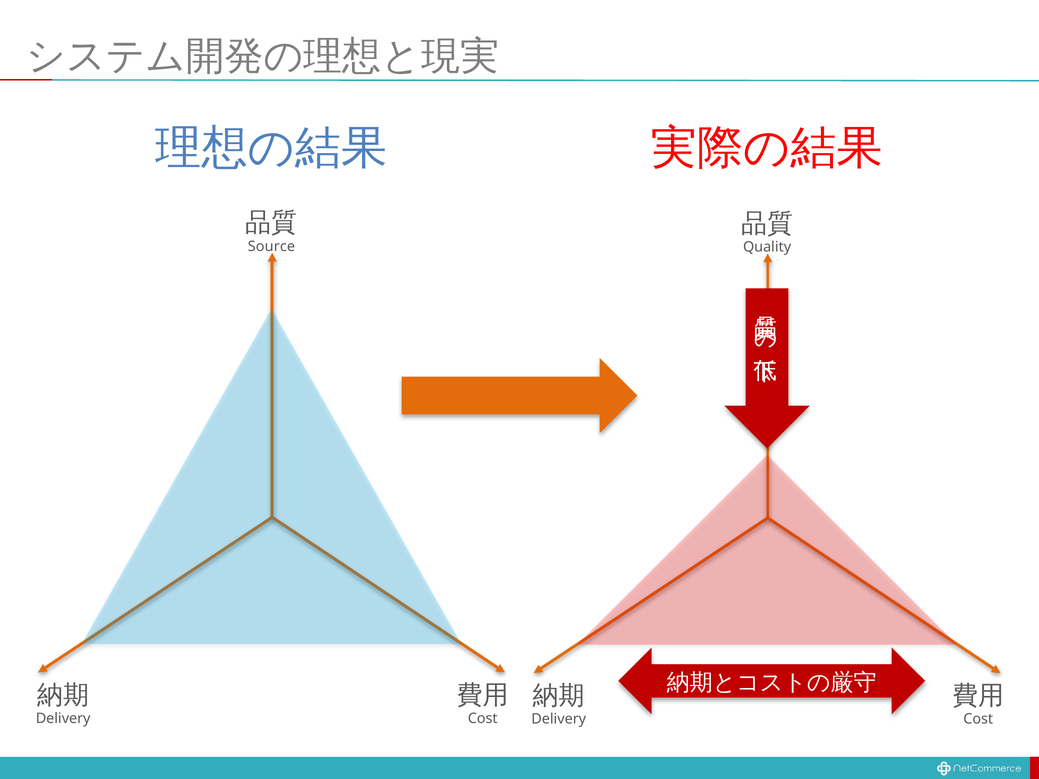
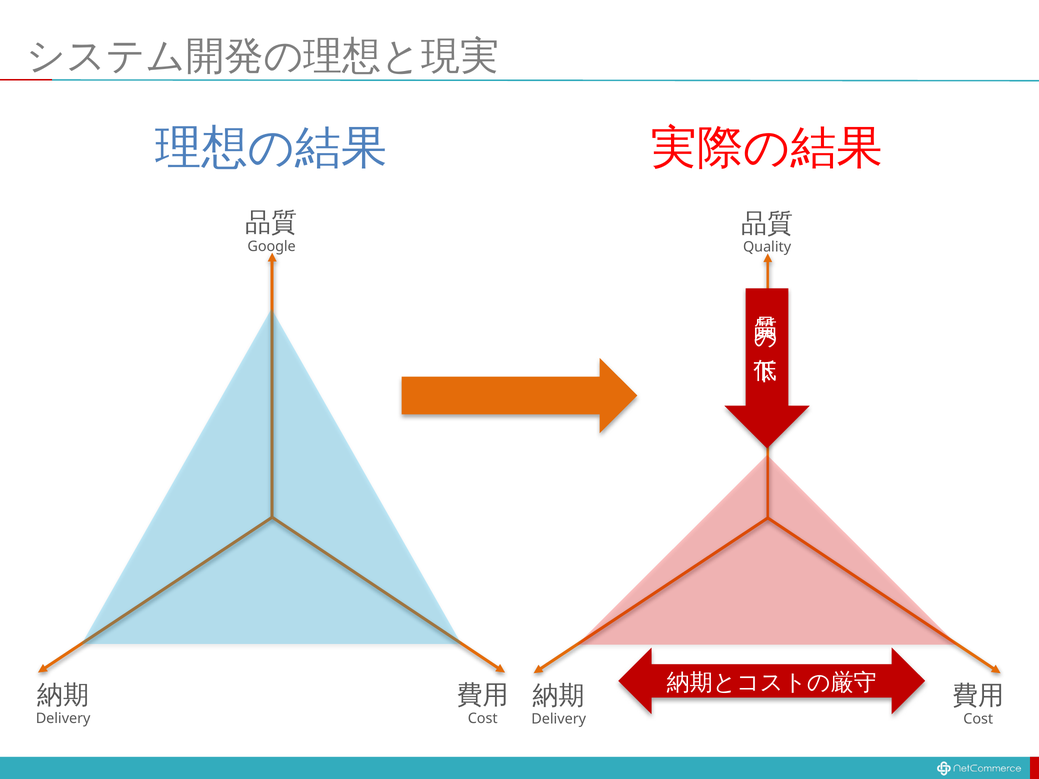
Source: Source -> Google
